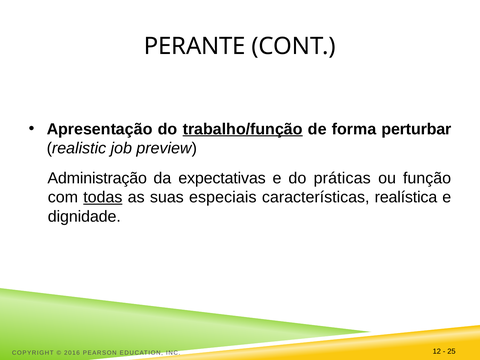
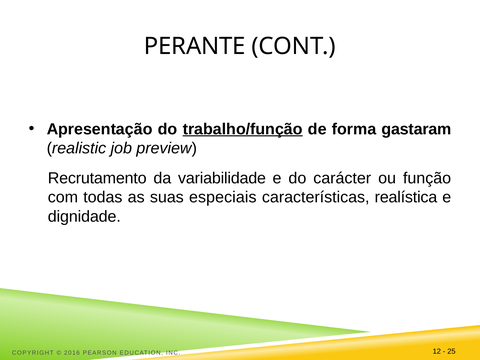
perturbar: perturbar -> gastaram
Administração: Administração -> Recrutamento
expectativas: expectativas -> variabilidade
práticas: práticas -> carácter
todas underline: present -> none
